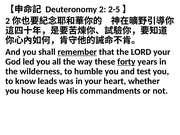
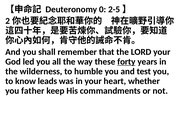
2: 2 -> 0
remember underline: present -> none
house: house -> father
